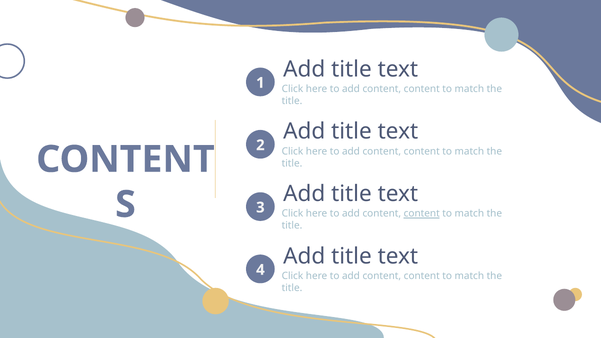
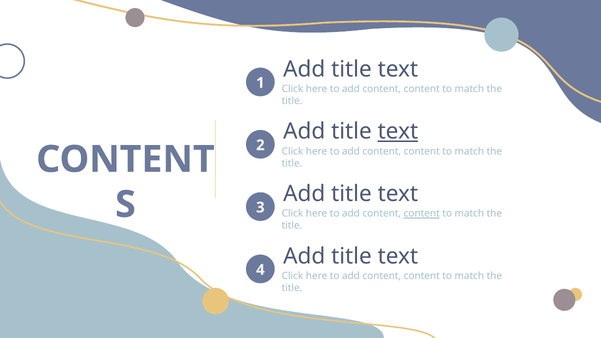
text at (398, 132) underline: none -> present
